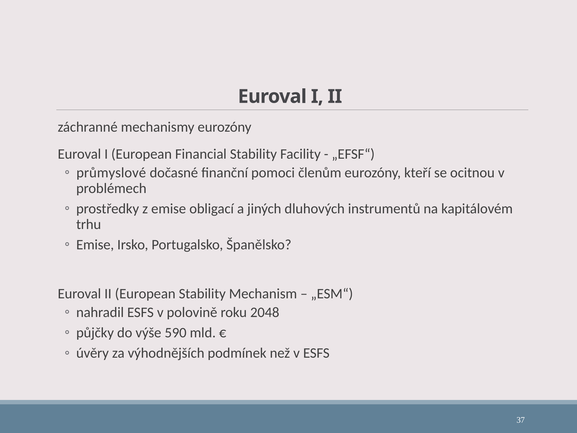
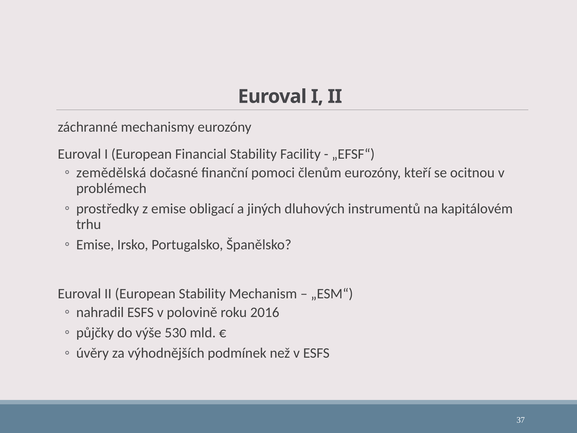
průmyslové: průmyslové -> zemědělská
2048: 2048 -> 2016
590: 590 -> 530
